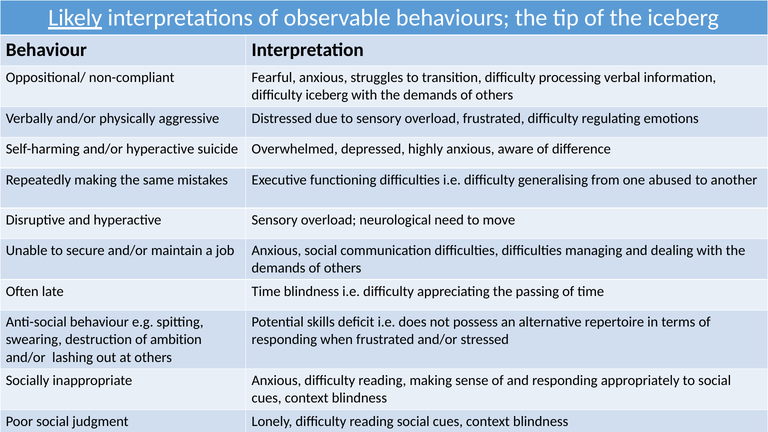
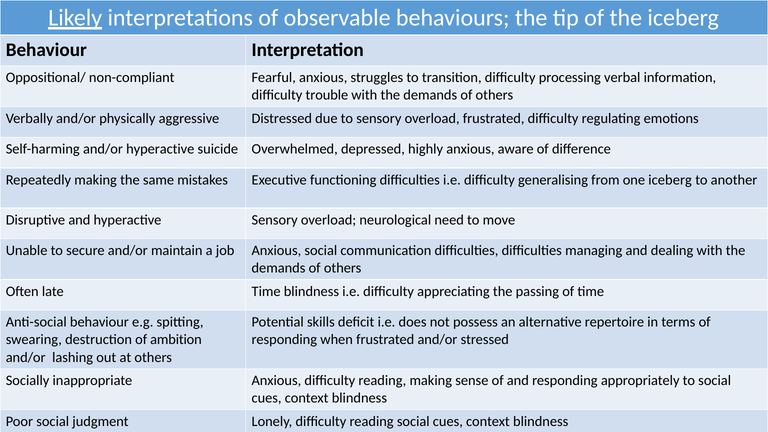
difficulty iceberg: iceberg -> trouble
one abused: abused -> iceberg
